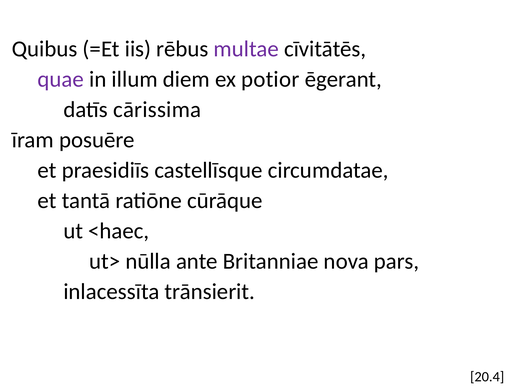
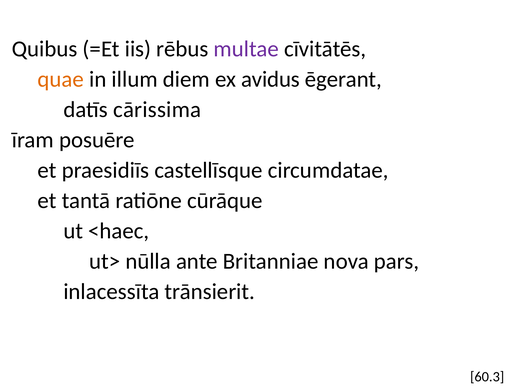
quae colour: purple -> orange
potior: potior -> avidus
20.4: 20.4 -> 60.3
